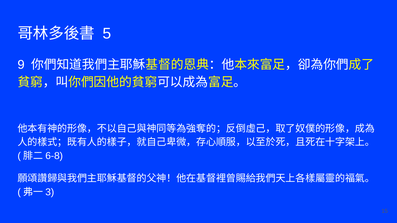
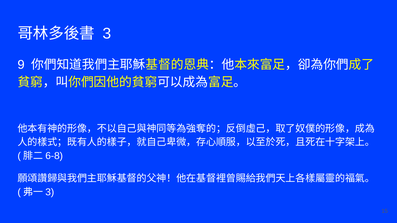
5: 5 -> 3
